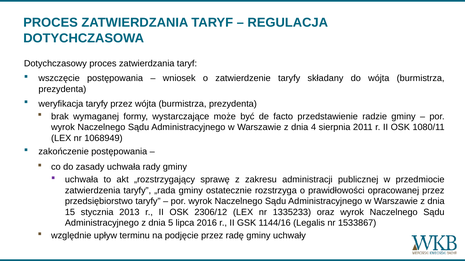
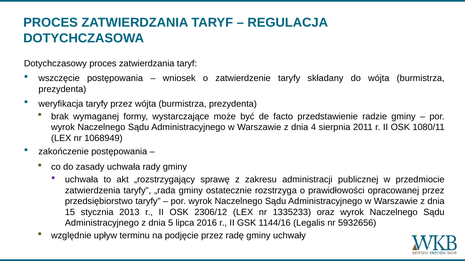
1533867: 1533867 -> 5932656
